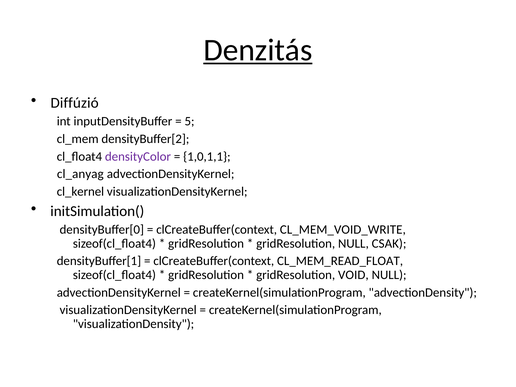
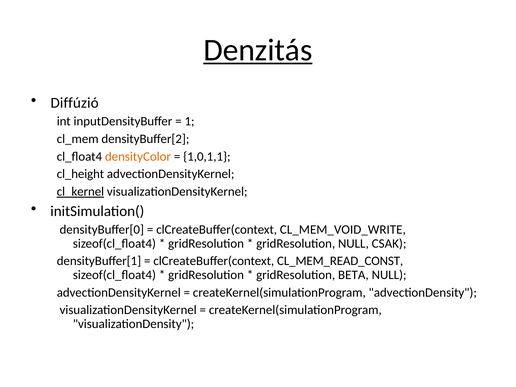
5: 5 -> 1
densityColor colour: purple -> orange
cl_anyag: cl_anyag -> cl_height
cl_kernel underline: none -> present
CL_MEM_READ_FLOAT: CL_MEM_READ_FLOAT -> CL_MEM_READ_CONST
VOID: VOID -> BETA
